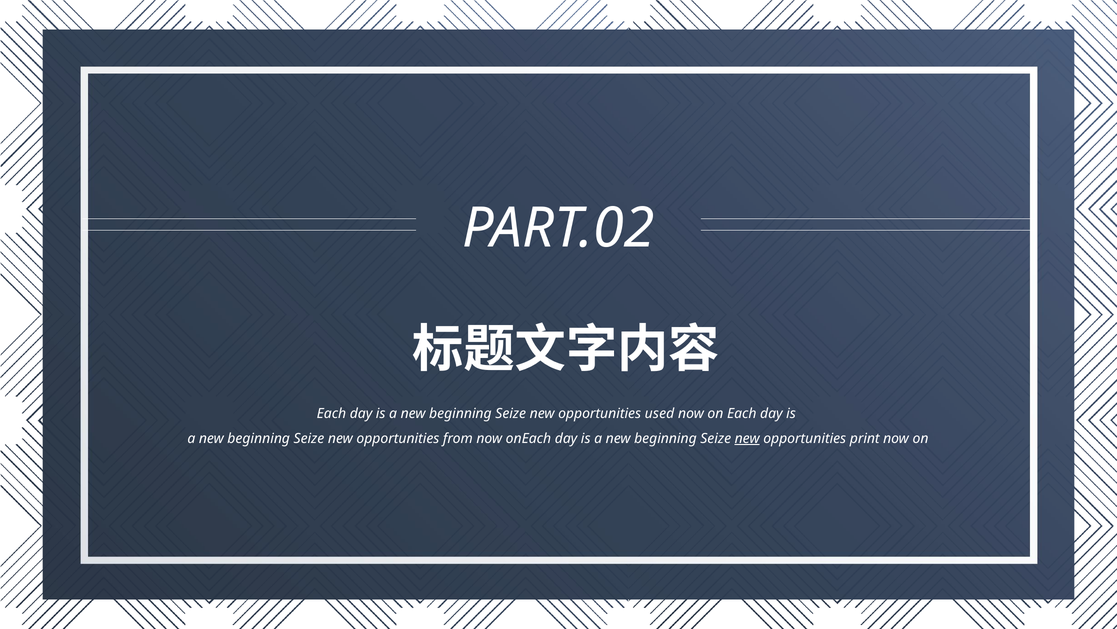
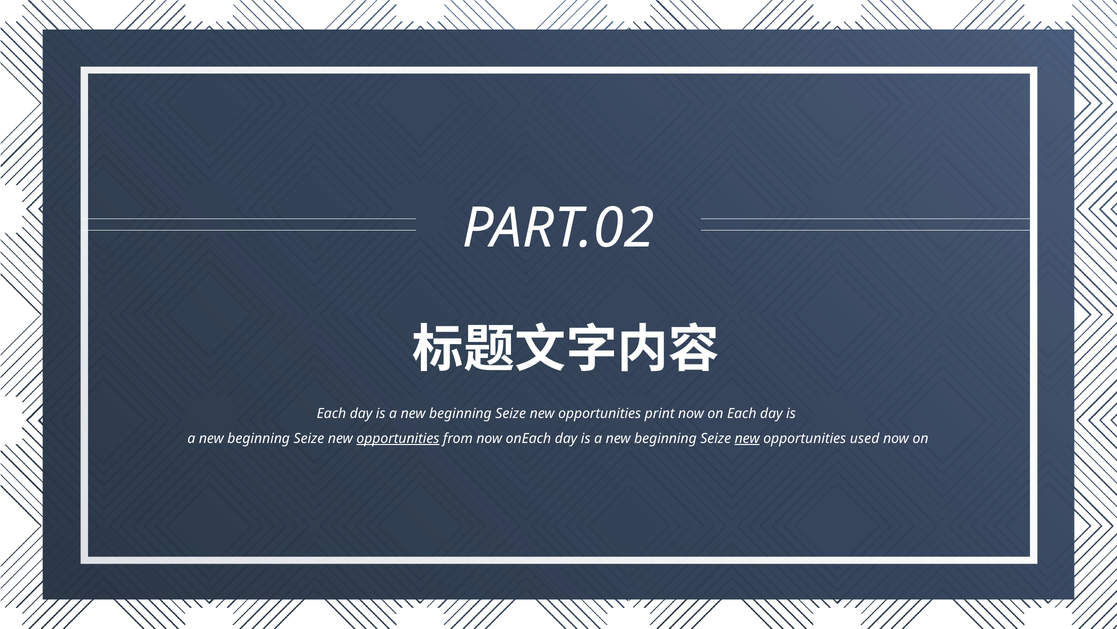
used: used -> print
opportunities at (398, 438) underline: none -> present
print: print -> used
